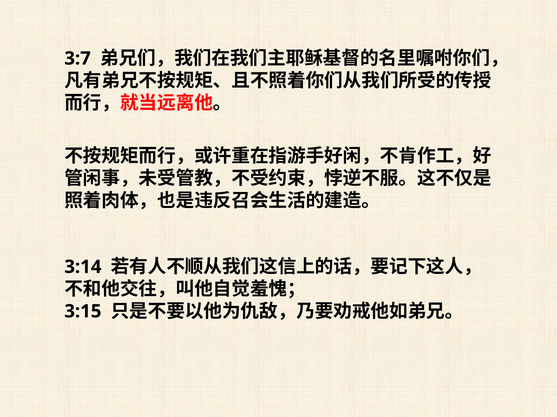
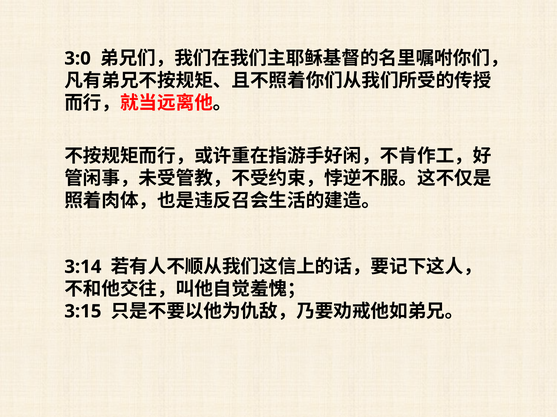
3:7: 3:7 -> 3:0
